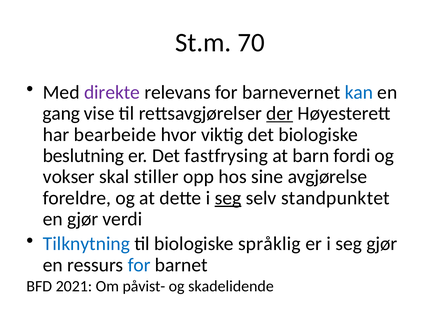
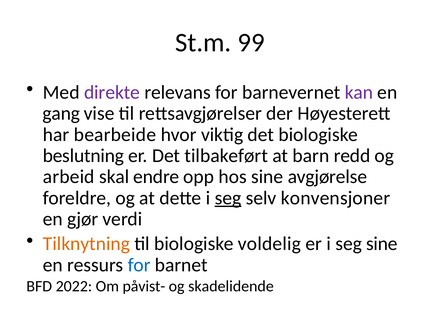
70: 70 -> 99
kan colour: blue -> purple
der underline: present -> none
fastfrysing: fastfrysing -> tilbakeført
fordi: fordi -> redd
vokser: vokser -> arbeid
stiller: stiller -> endre
standpunktet: standpunktet -> konvensjoner
Tilknytning colour: blue -> orange
språklig: språklig -> voldelig
seg gjør: gjør -> sine
2021: 2021 -> 2022
